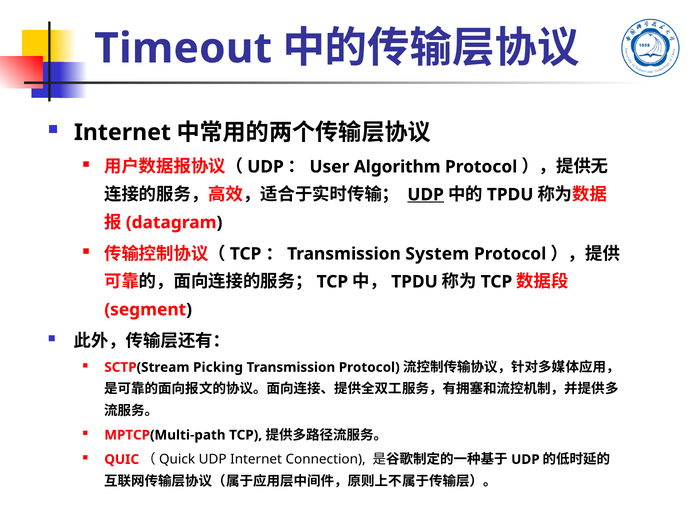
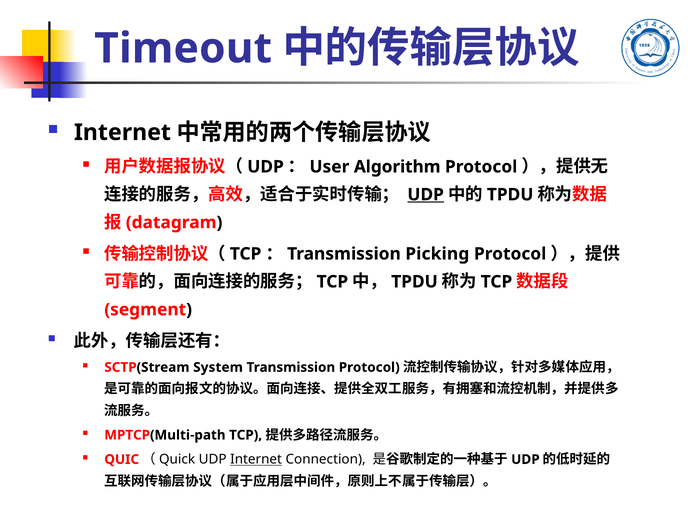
System: System -> Picking
Picking: Picking -> System
Internet at (256, 460) underline: none -> present
